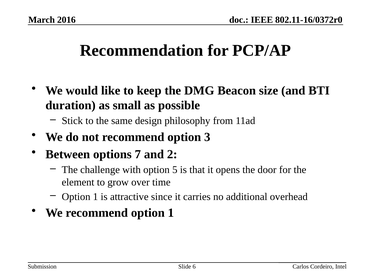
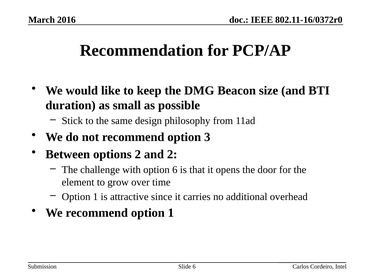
options 7: 7 -> 2
option 5: 5 -> 6
